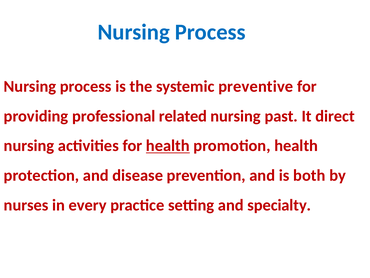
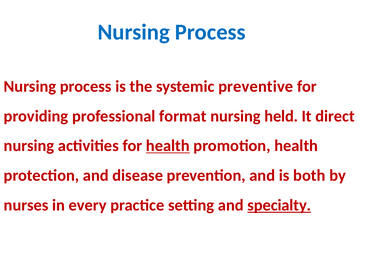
related: related -> format
past: past -> held
specialty underline: none -> present
